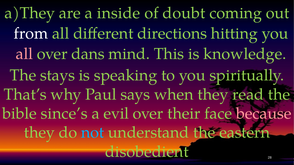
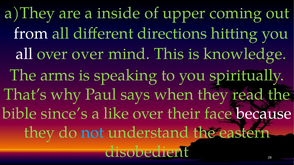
doubt: doubt -> upper
all at (24, 54) colour: pink -> white
over dans: dans -> over
stays: stays -> arms
evil: evil -> like
because colour: pink -> white
